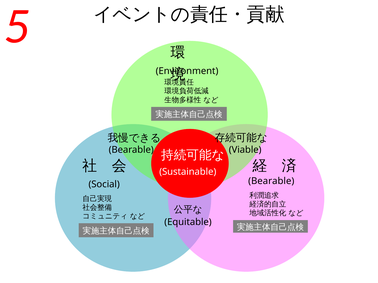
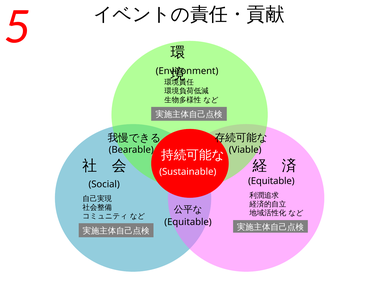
Bearable at (271, 181): Bearable -> Equitable
